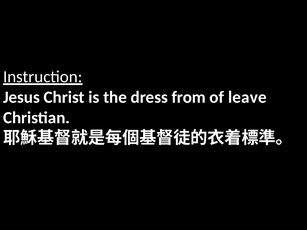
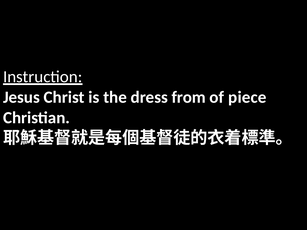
leave: leave -> piece
